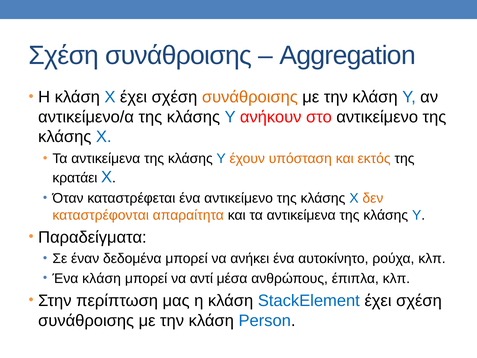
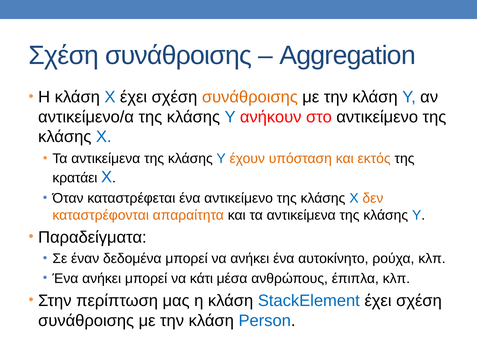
Ένα κλάση: κλάση -> ανήκει
αντί: αντί -> κάτι
